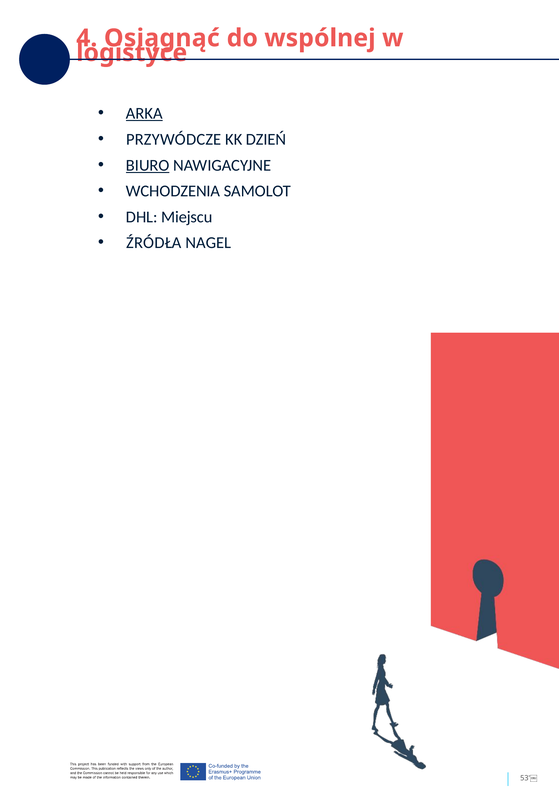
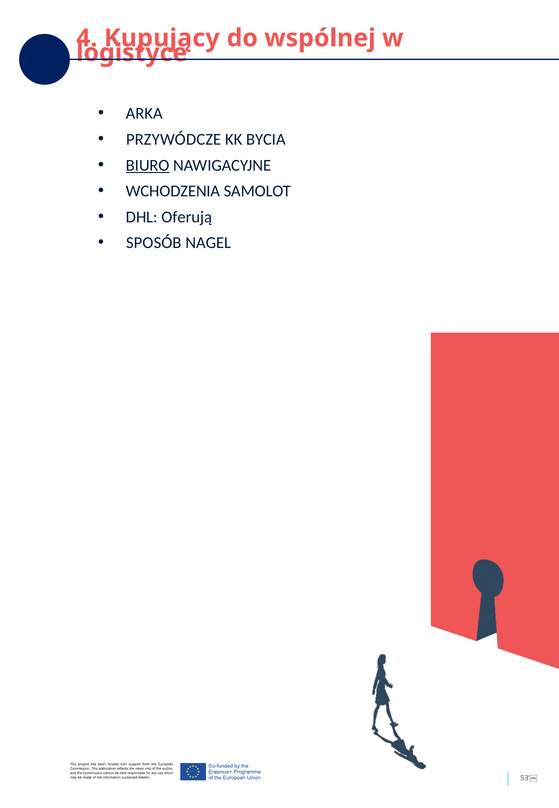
Osiągnąć: Osiągnąć -> Kupujący
ARKA underline: present -> none
DZIEŃ: DZIEŃ -> BYCIA
Miejscu: Miejscu -> Oferują
ŹRÓDŁA: ŹRÓDŁA -> SPOSÓB
